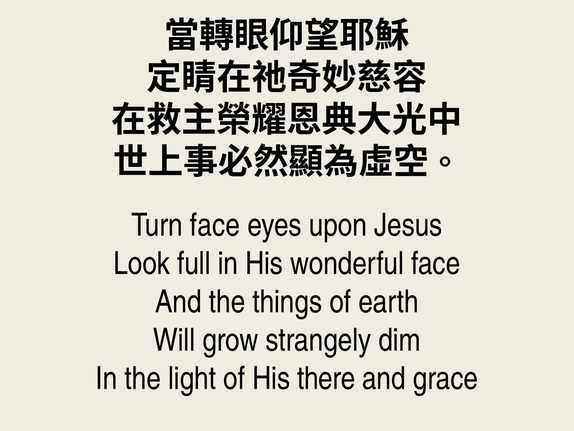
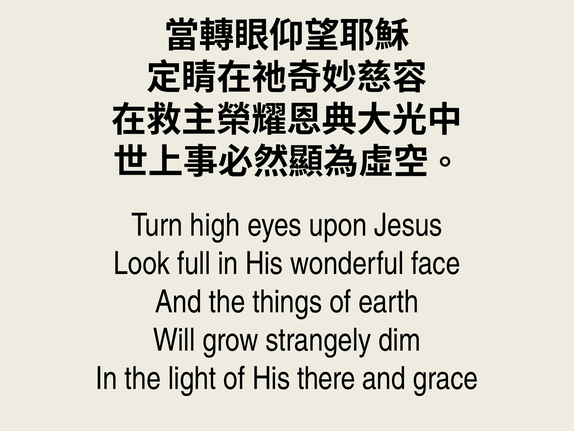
Turn face: face -> high
